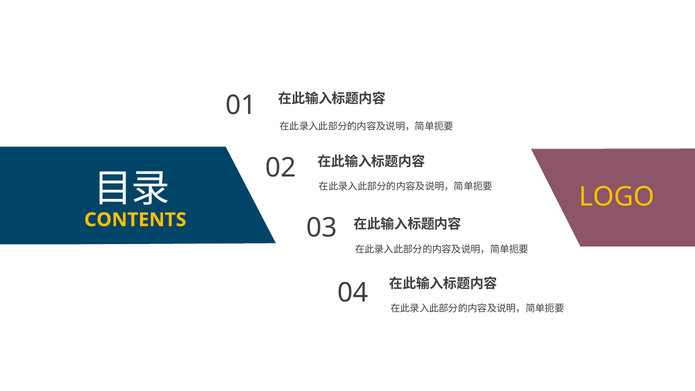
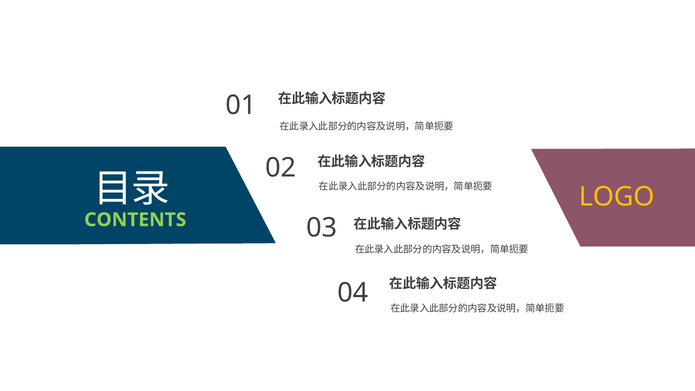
CONTENTS colour: yellow -> light green
